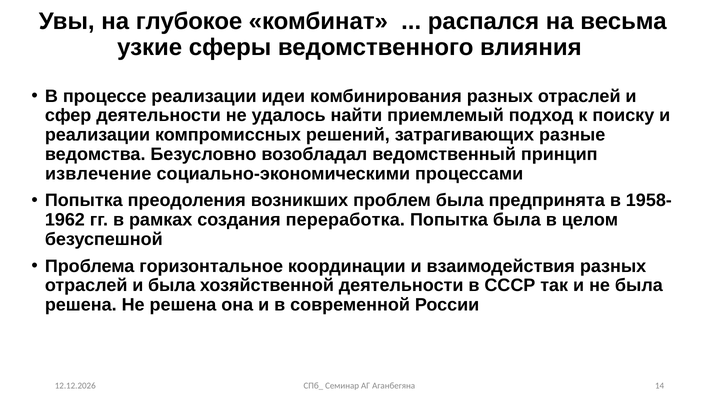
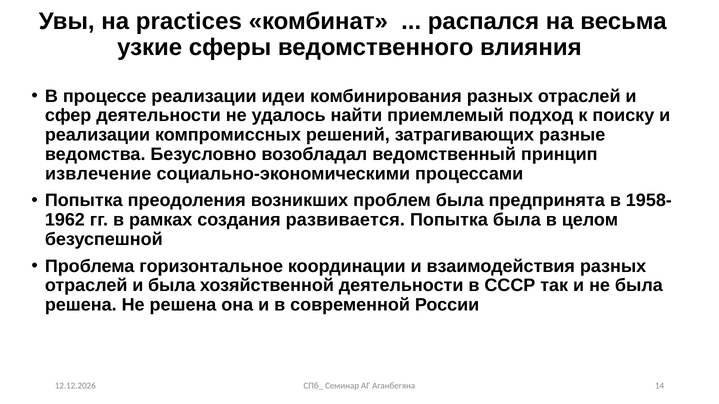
глубокое: глубокое -> practices
переработка: переработка -> развивается
